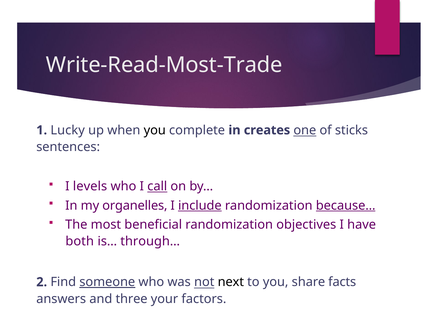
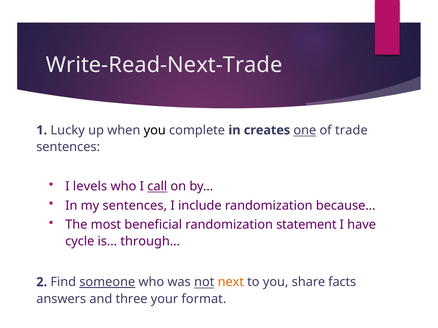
Write-Read-Most-Trade: Write-Read-Most-Trade -> Write-Read-Next-Trade
sticks: sticks -> trade
my organelles: organelles -> sentences
include underline: present -> none
because… underline: present -> none
objectives: objectives -> statement
both: both -> cycle
next colour: black -> orange
factors: factors -> format
